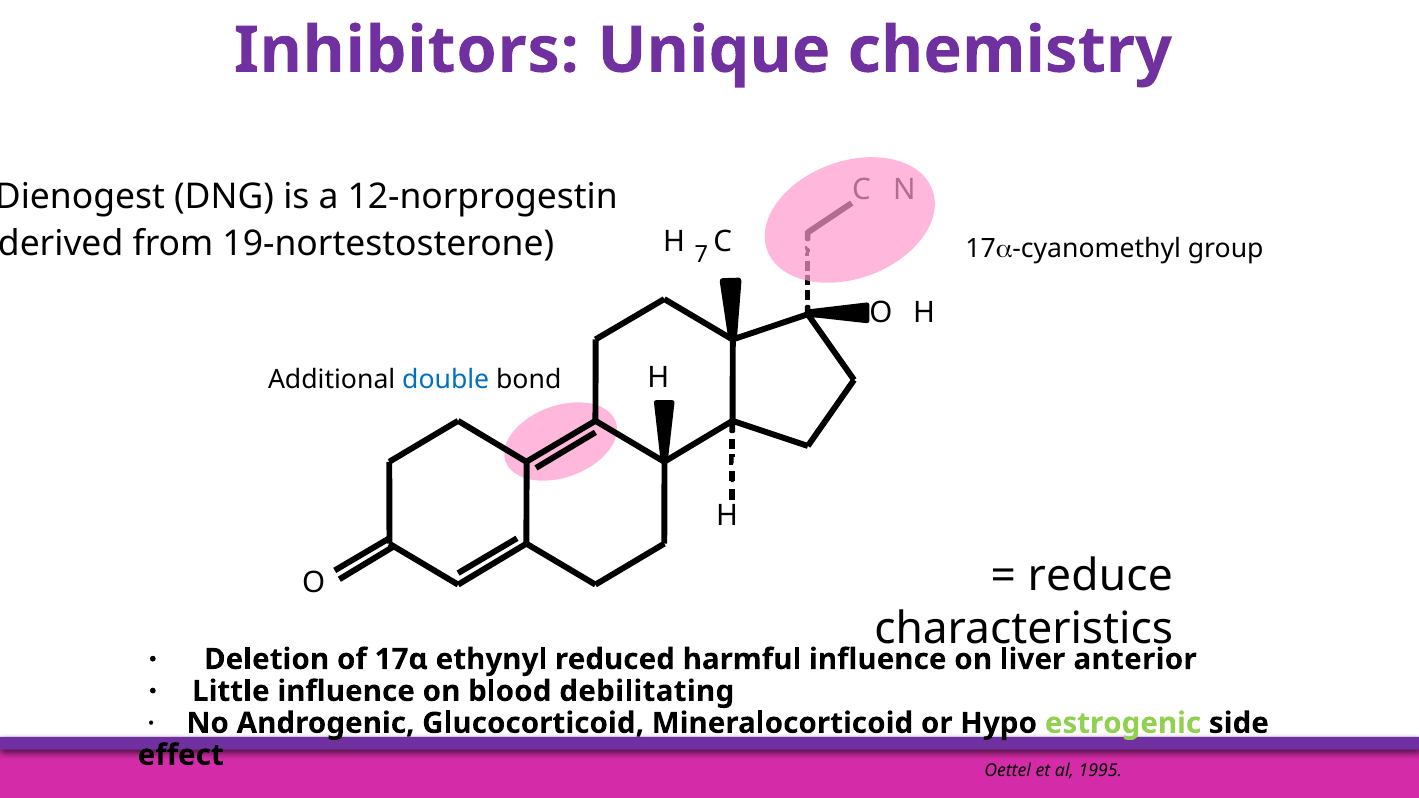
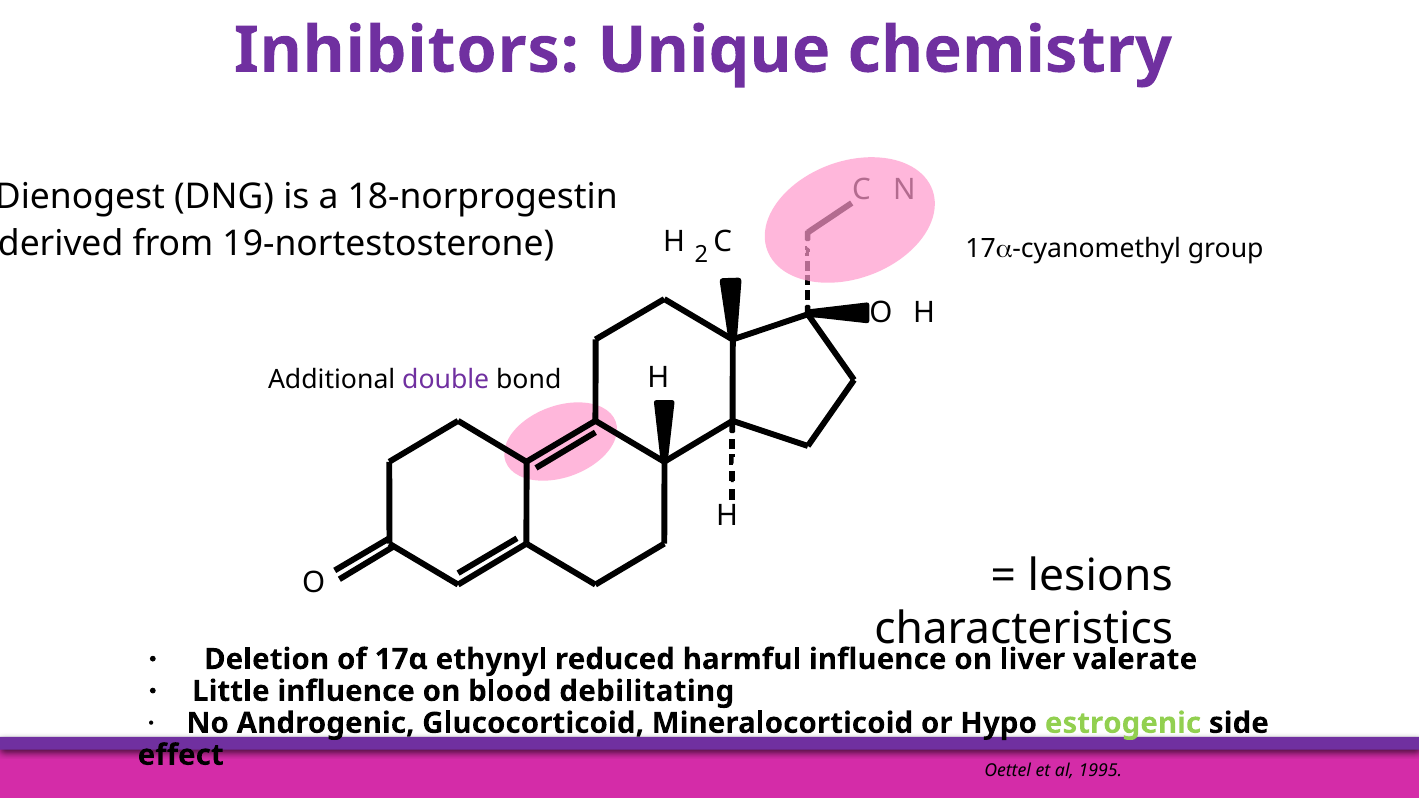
12-norprogestin: 12-norprogestin -> 18-norprogestin
7: 7 -> 2
double colour: blue -> purple
reduce: reduce -> lesions
anterior: anterior -> valerate
